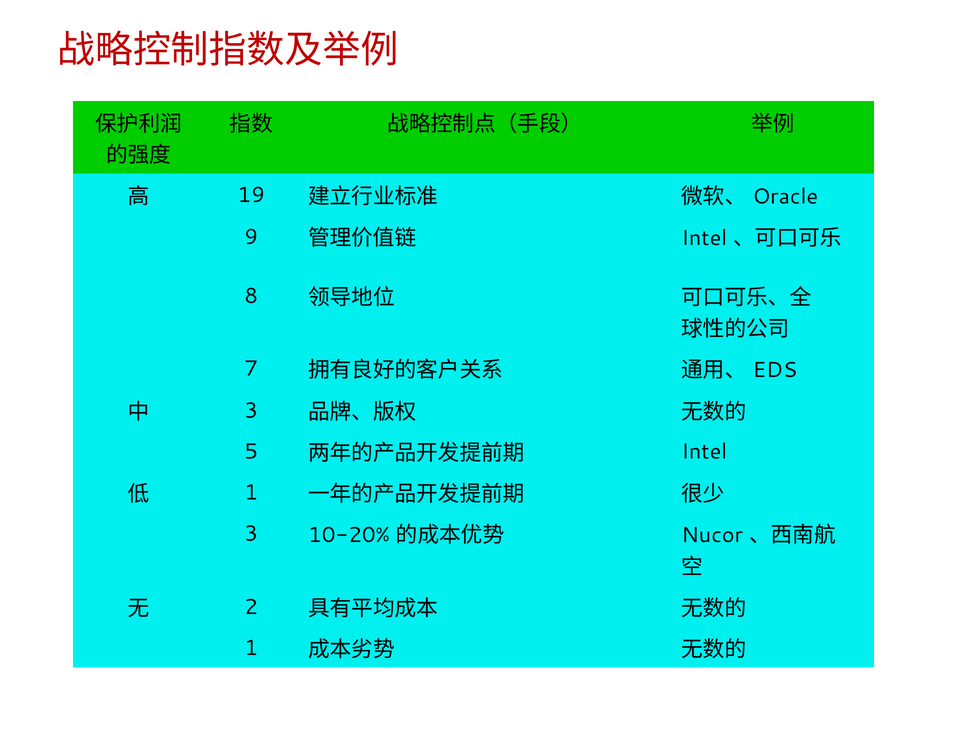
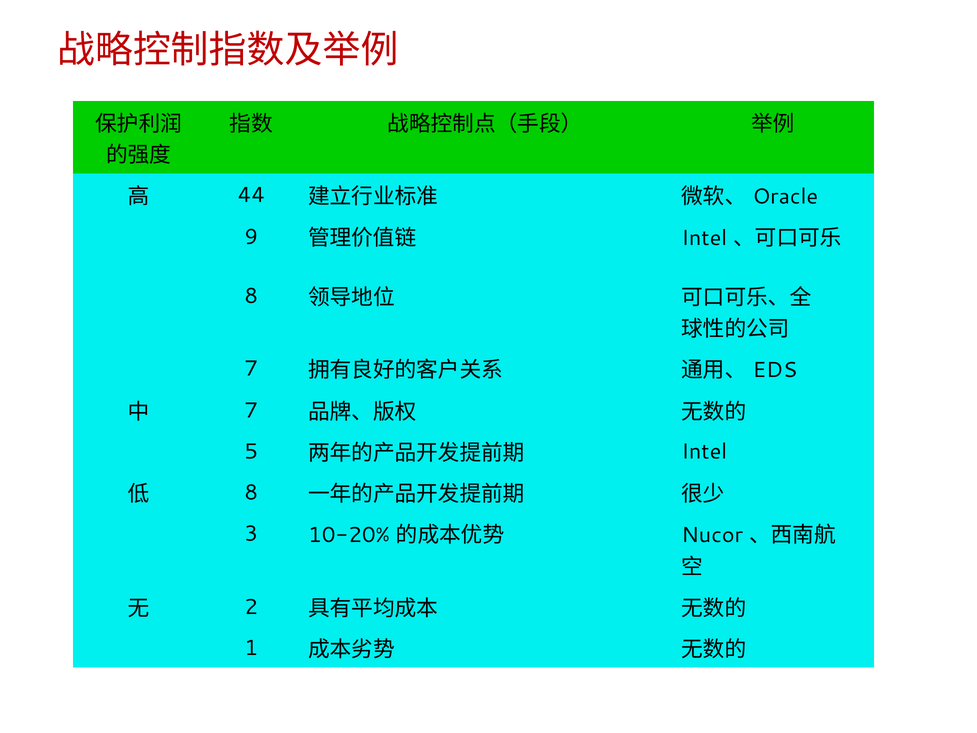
19: 19 -> 44
3 at (251, 410): 3 -> 7
1 at (251, 492): 1 -> 8
